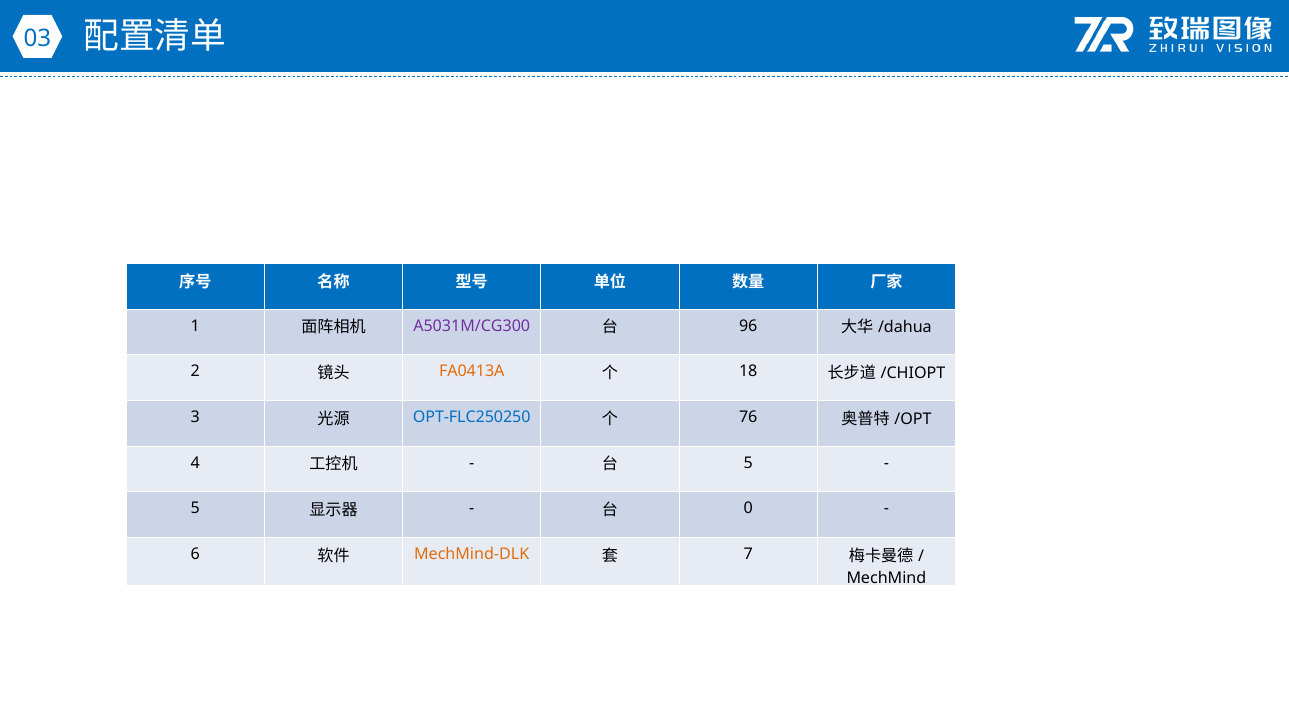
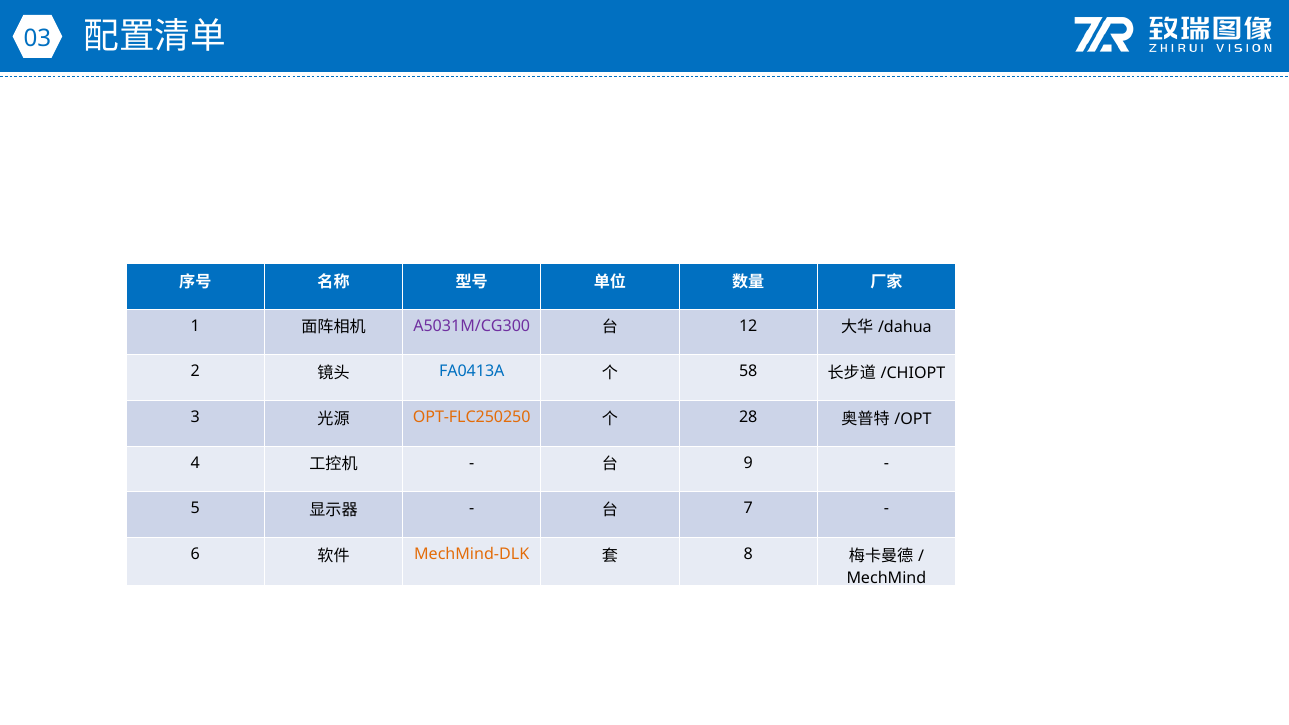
96: 96 -> 12
FA0413A colour: orange -> blue
18: 18 -> 58
OPT-FLC250250 colour: blue -> orange
76: 76 -> 28
5 at (748, 463): 5 -> 9
0: 0 -> 7
7: 7 -> 8
